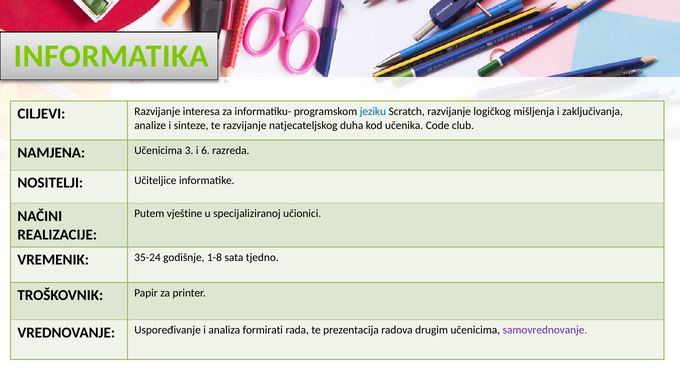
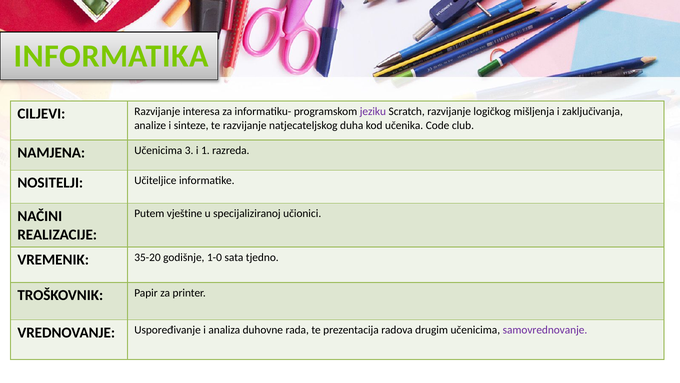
jeziku colour: blue -> purple
6: 6 -> 1
35-24: 35-24 -> 35-20
1-8: 1-8 -> 1-0
formirati: formirati -> duhovne
